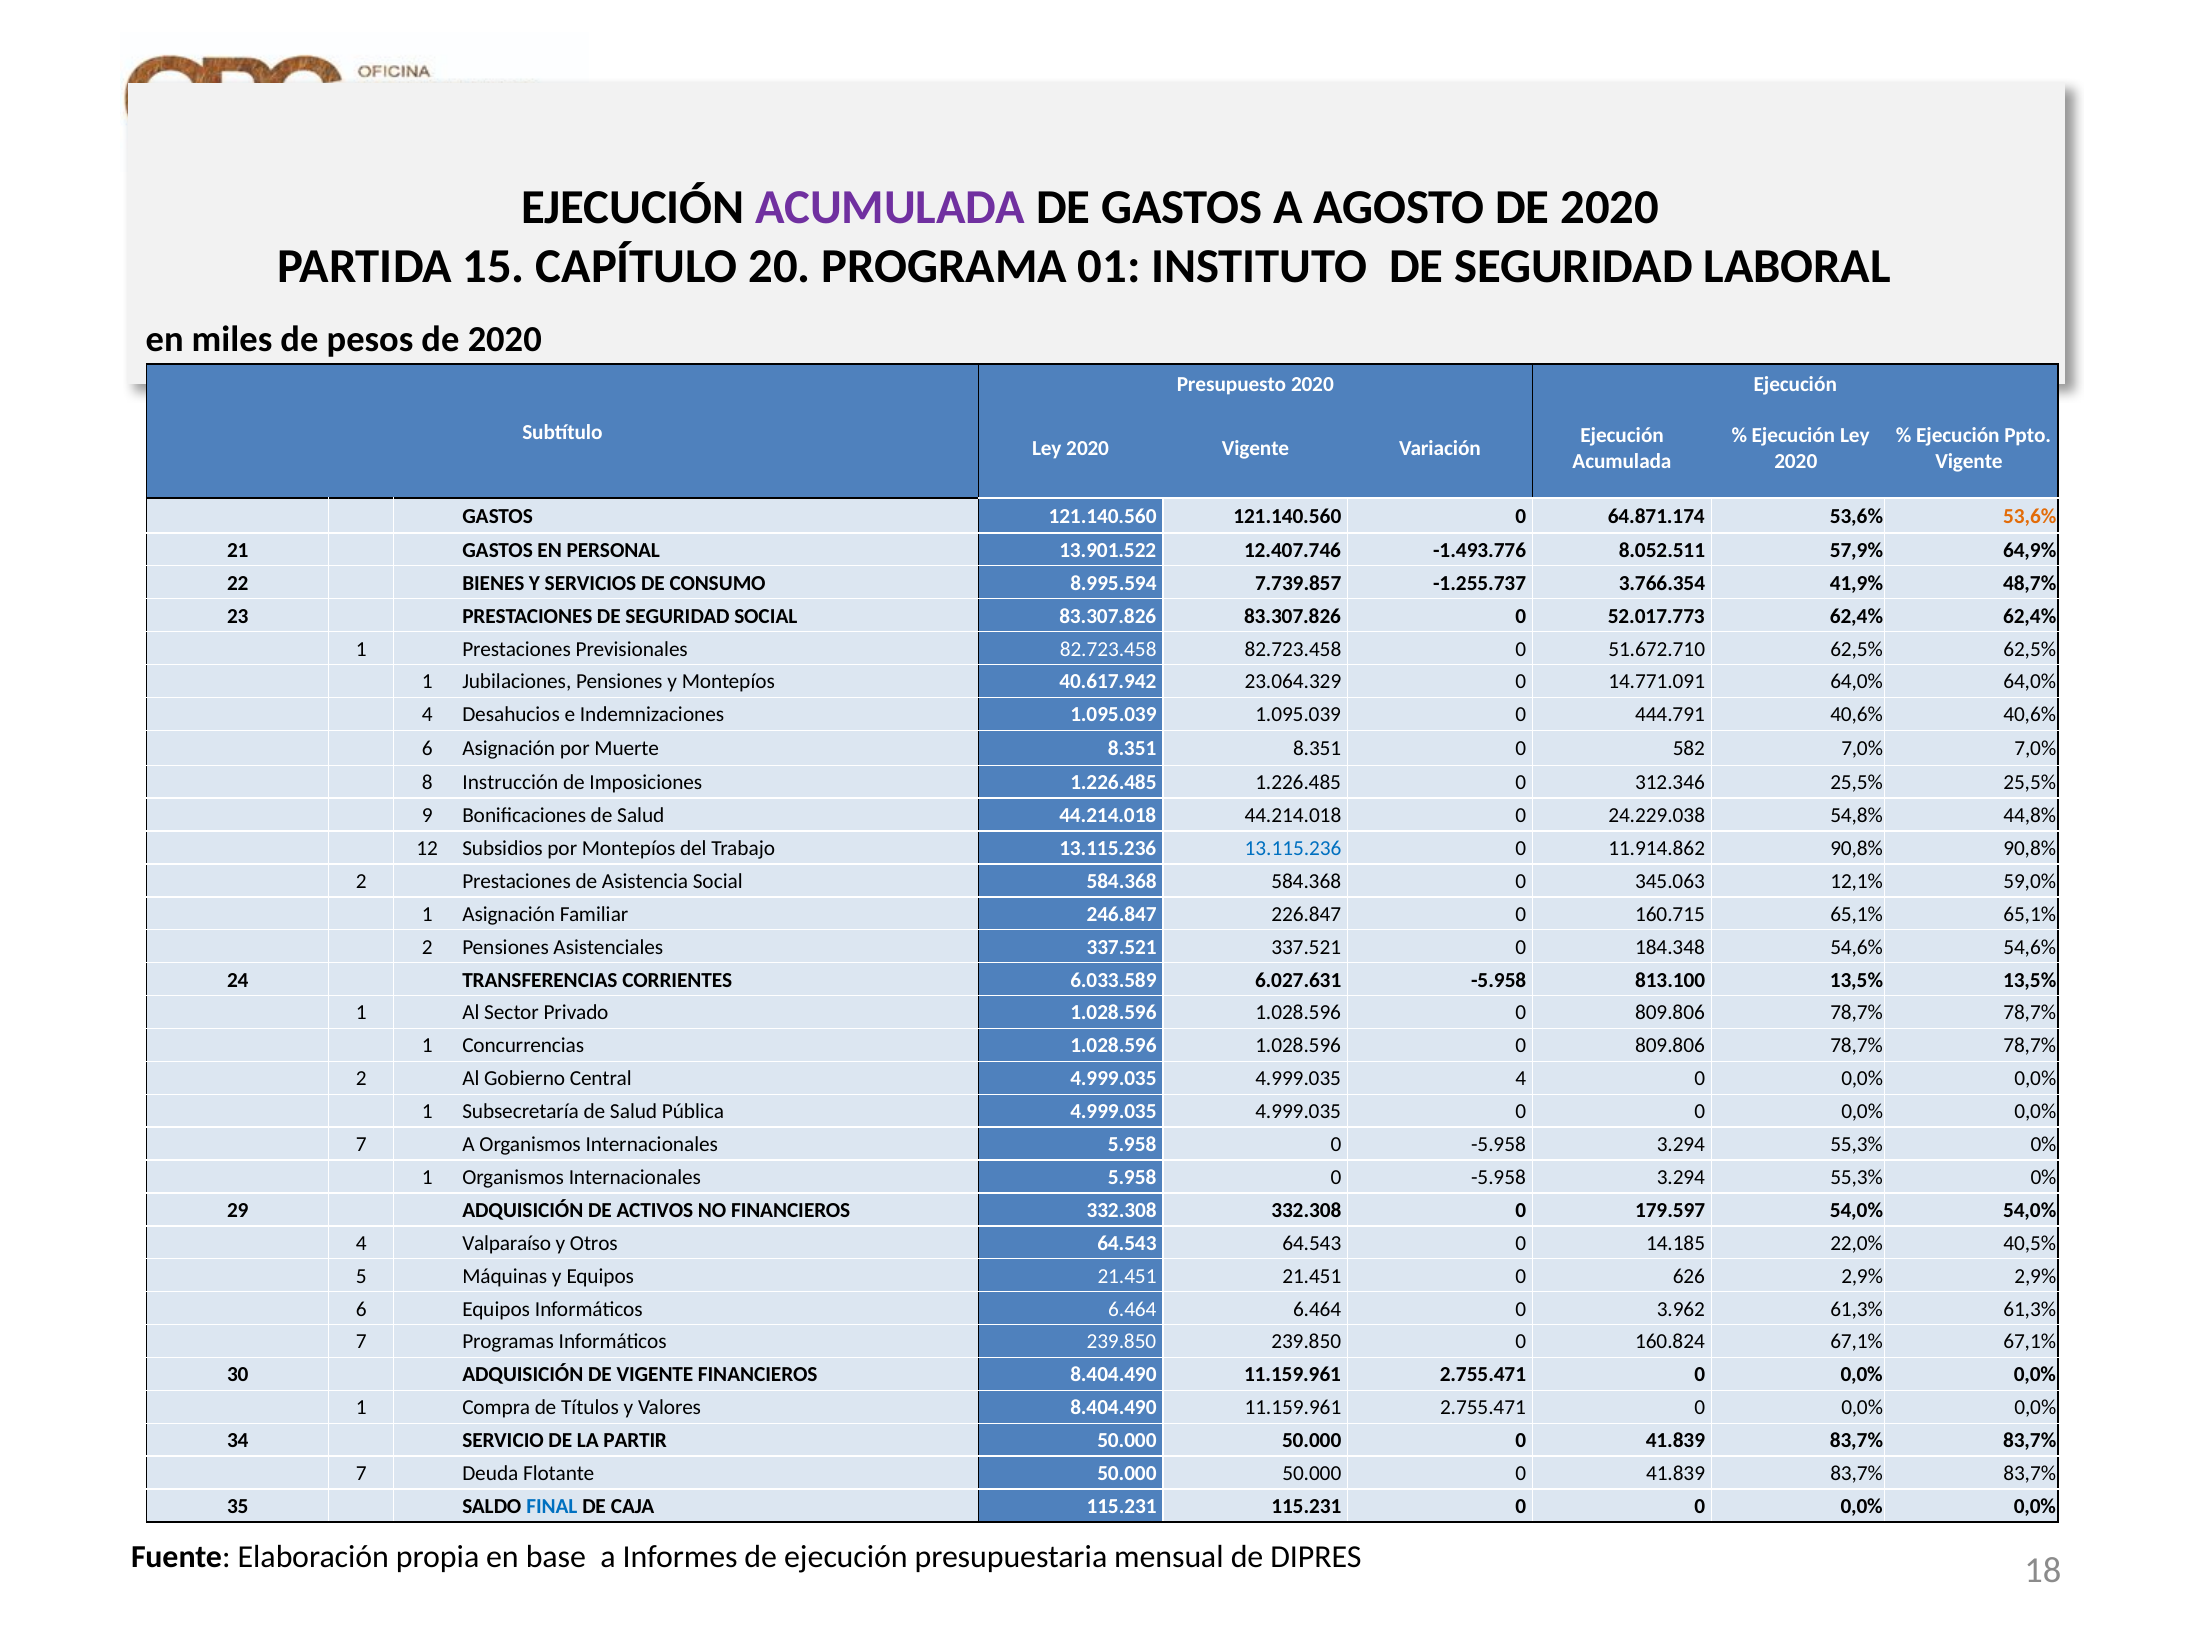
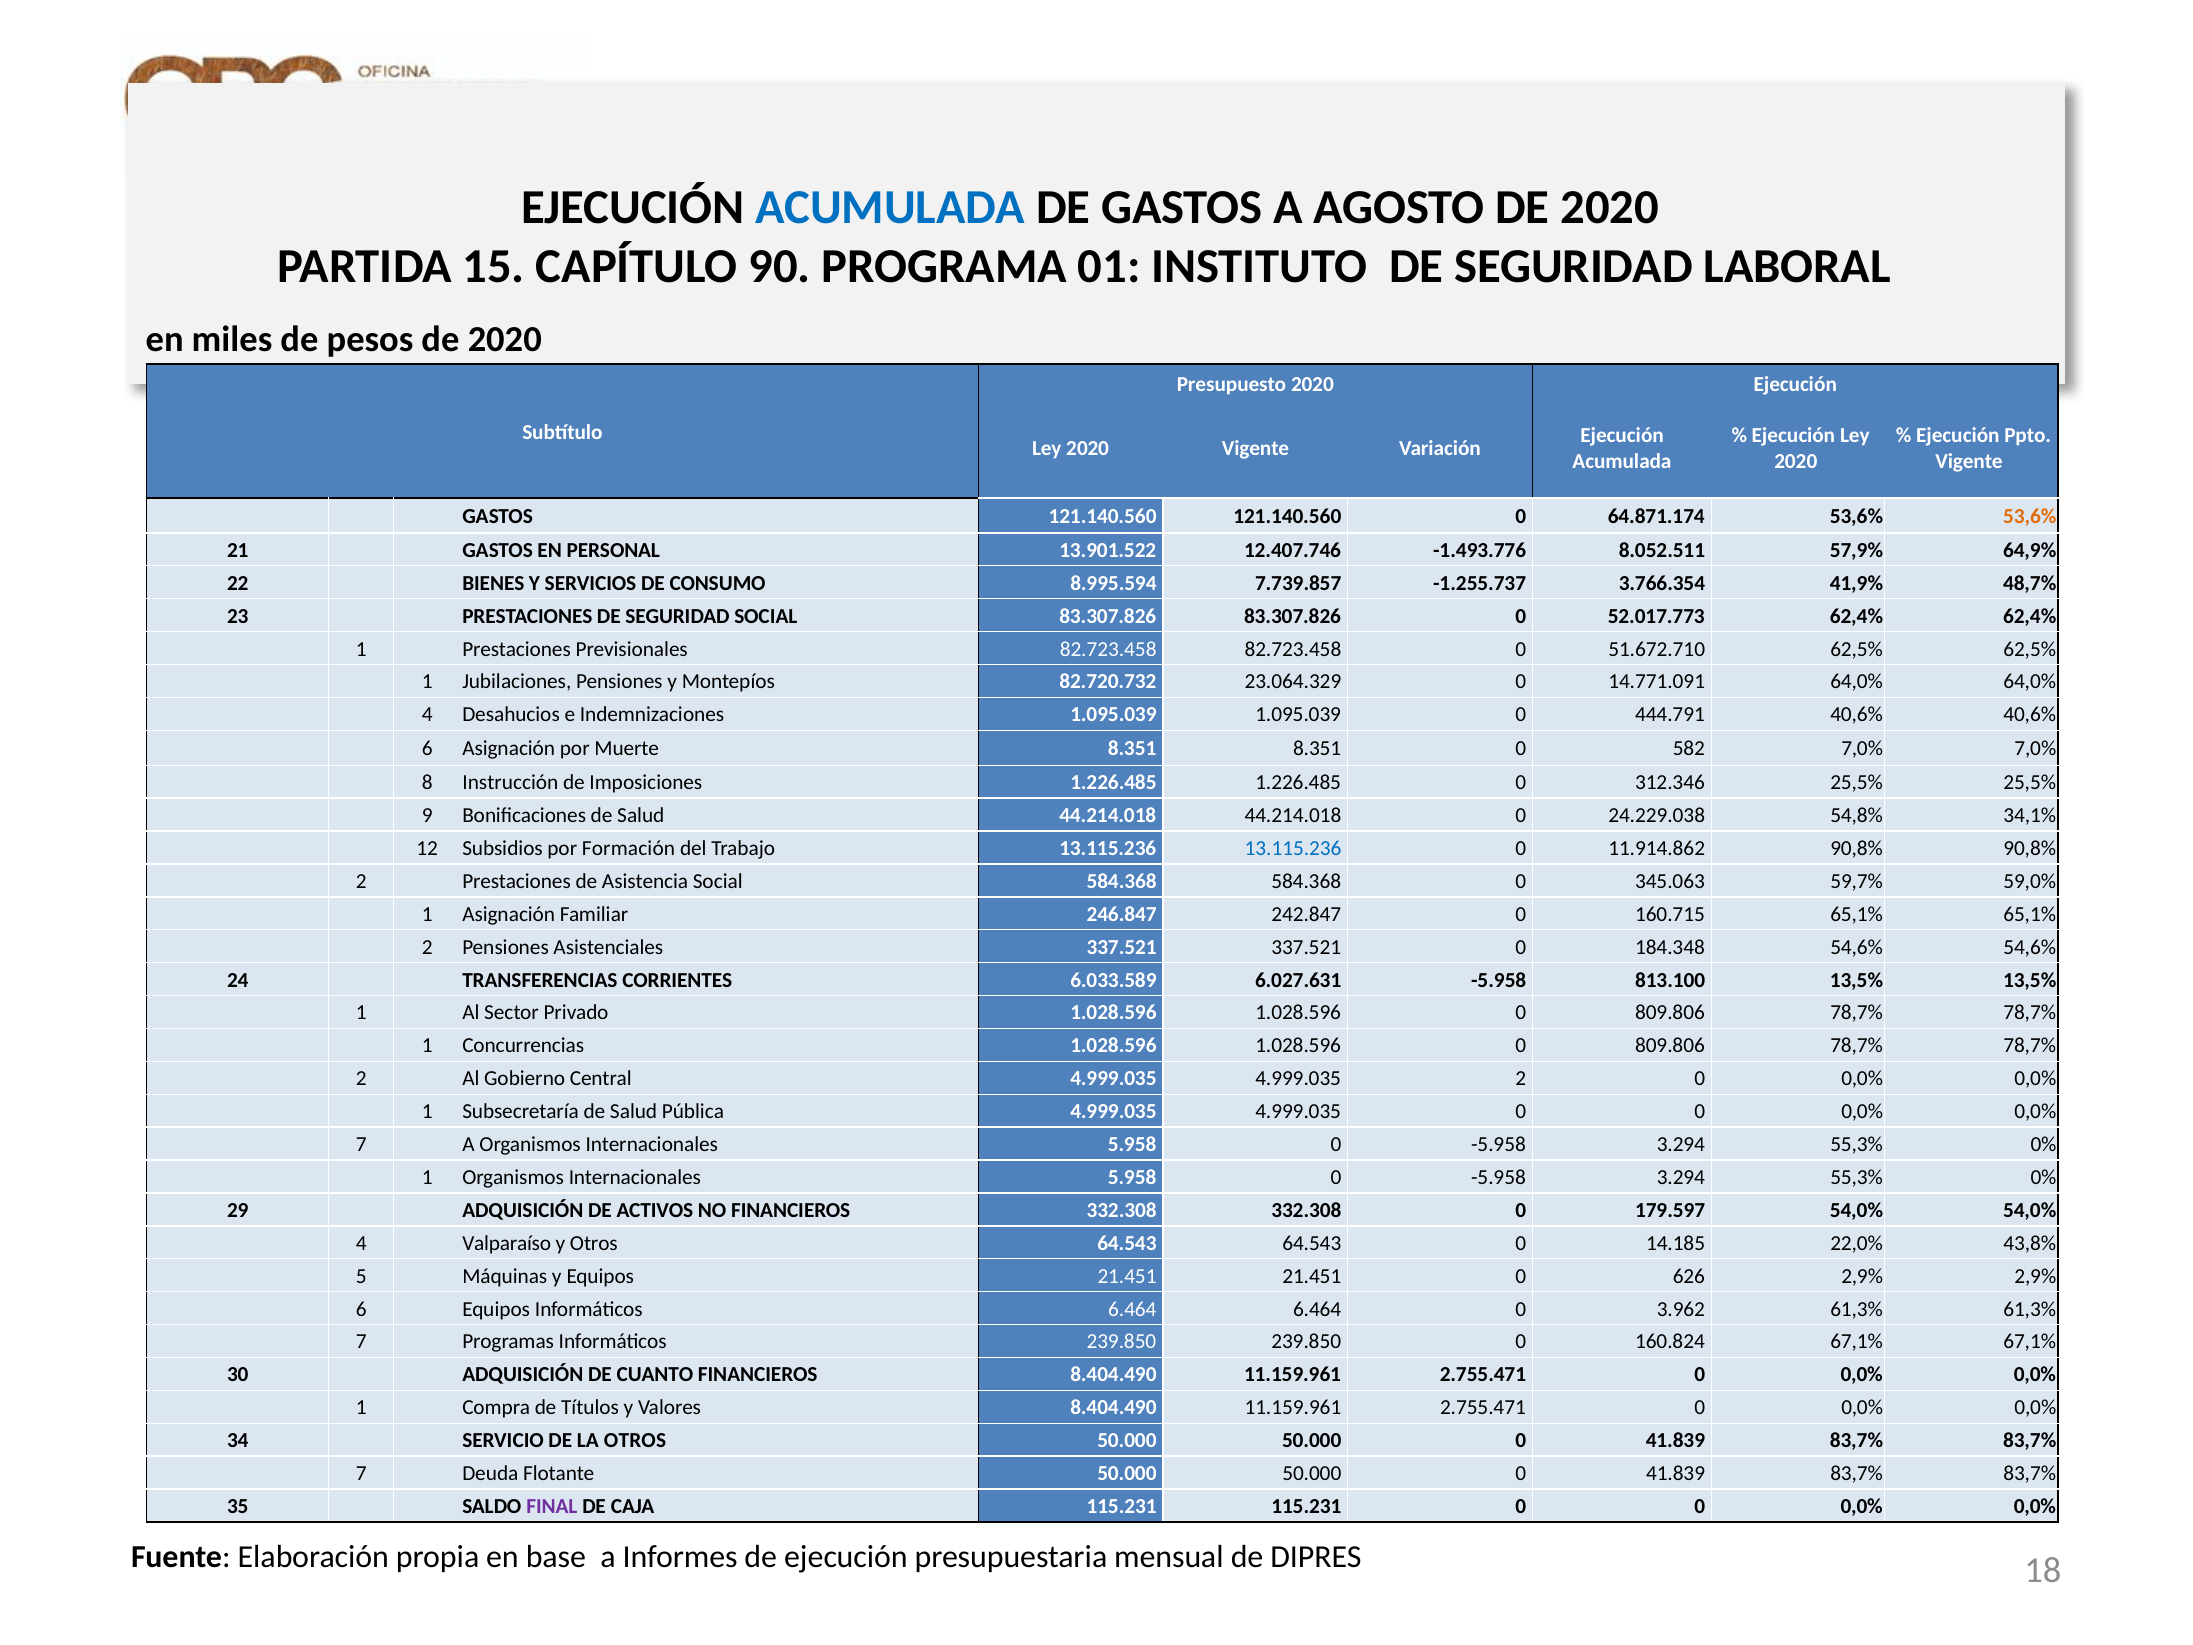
ACUMULADA at (890, 207) colour: purple -> blue
20: 20 -> 90
40.617.942: 40.617.942 -> 82.720.732
44,8%: 44,8% -> 34,1%
por Montepíos: Montepíos -> Formación
12,1%: 12,1% -> 59,7%
226.847: 226.847 -> 242.847
4.999.035 4: 4 -> 2
40,5%: 40,5% -> 43,8%
DE VIGENTE: VIGENTE -> CUANTO
LA PARTIR: PARTIR -> OTROS
FINAL colour: blue -> purple
